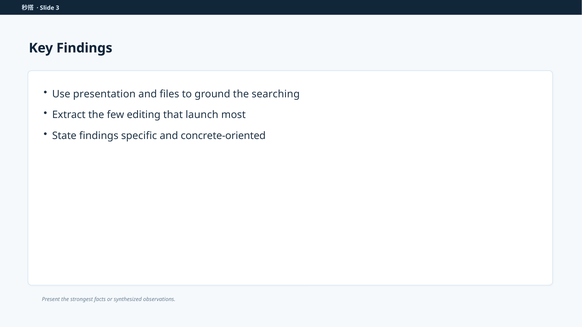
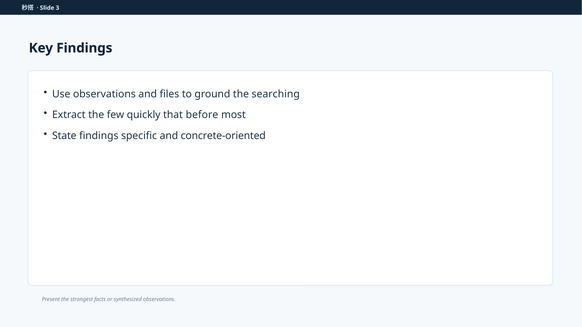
Use presentation: presentation -> observations
editing: editing -> quickly
launch: launch -> before
